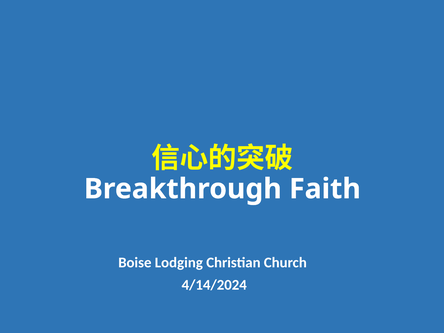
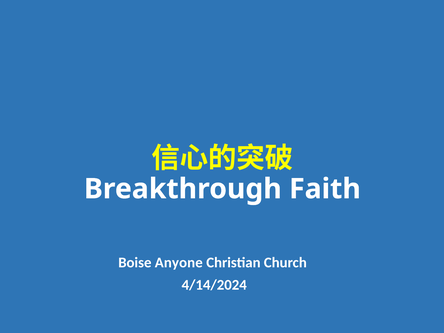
Lodging: Lodging -> Anyone
